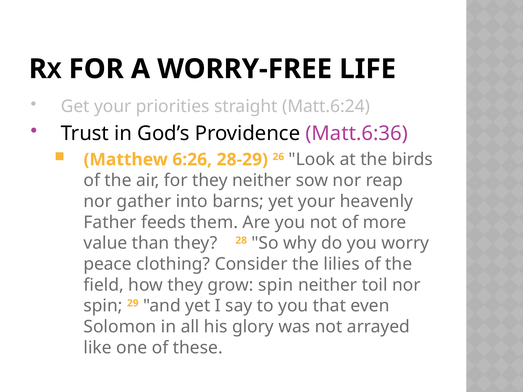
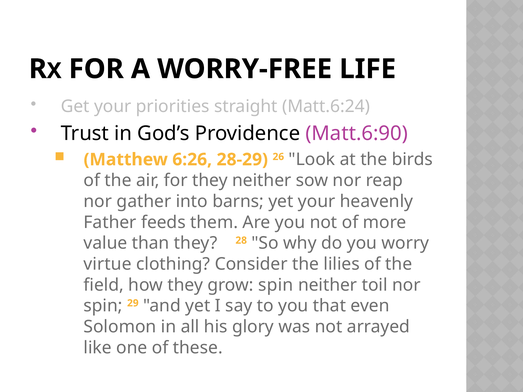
Matt.6:36: Matt.6:36 -> Matt.6:90
peace: peace -> virtue
